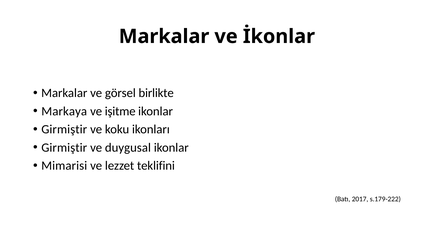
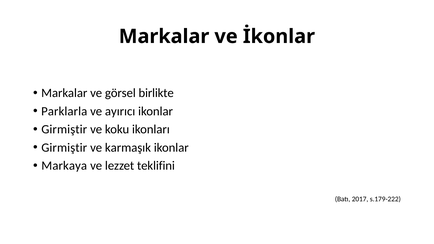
Markaya: Markaya -> Parklarla
işitme: işitme -> ayırıcı
duygusal: duygusal -> karmaşık
Mimarisi: Mimarisi -> Markaya
